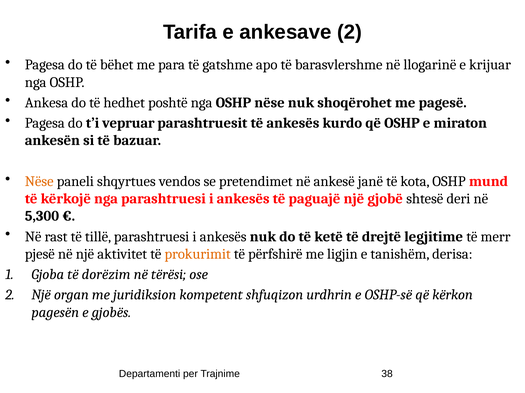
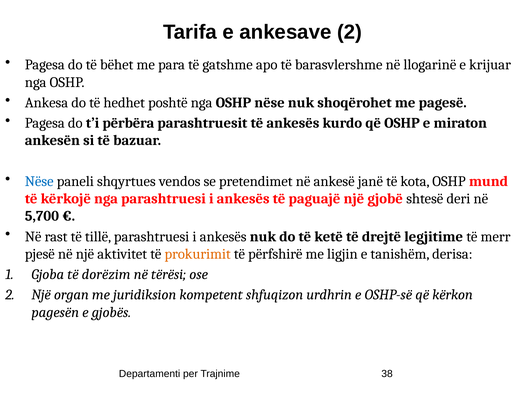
vepruar: vepruar -> përbëra
Nëse at (39, 182) colour: orange -> blue
5,300: 5,300 -> 5,700
